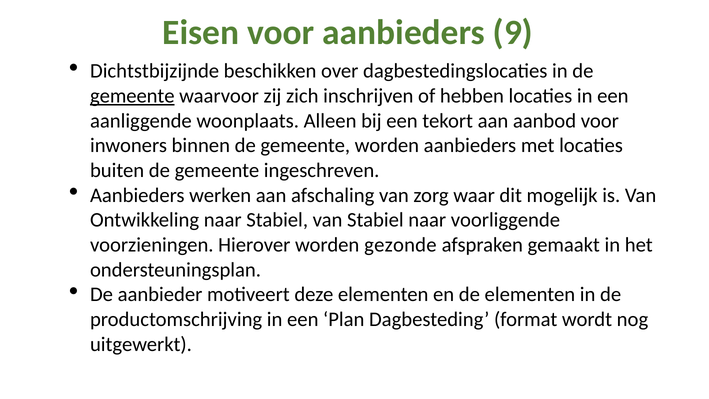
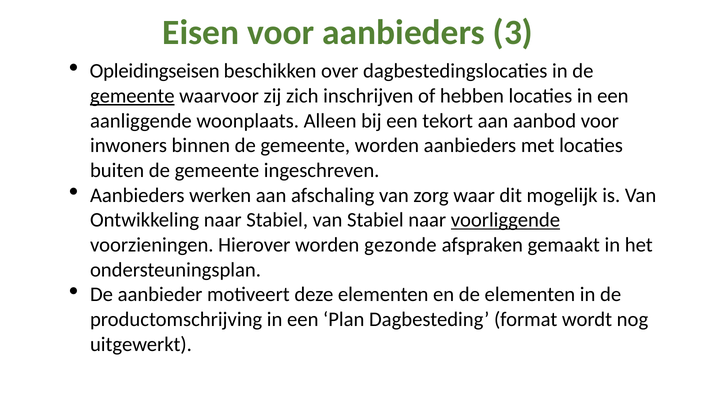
9: 9 -> 3
Dichtstbijzijnde: Dichtstbijzijnde -> Opleidingseisen
voorliggende underline: none -> present
